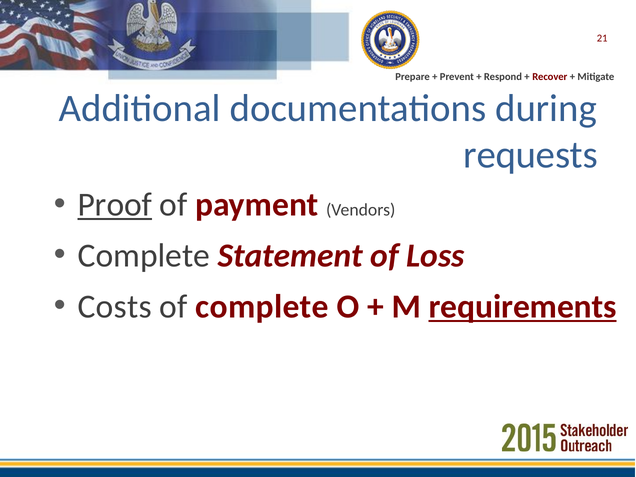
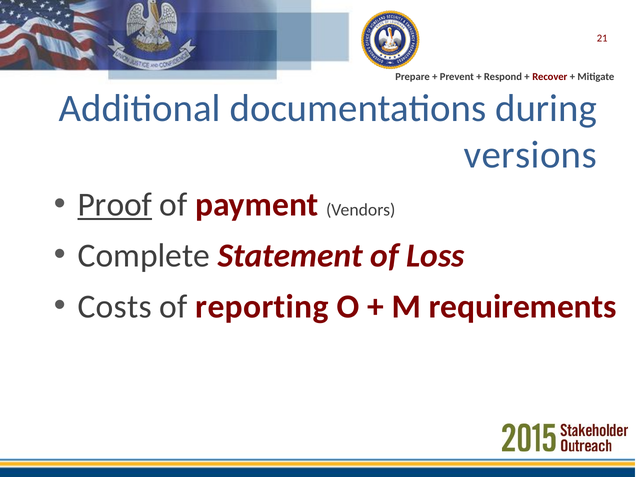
requests: requests -> versions
of complete: complete -> reporting
requirements underline: present -> none
